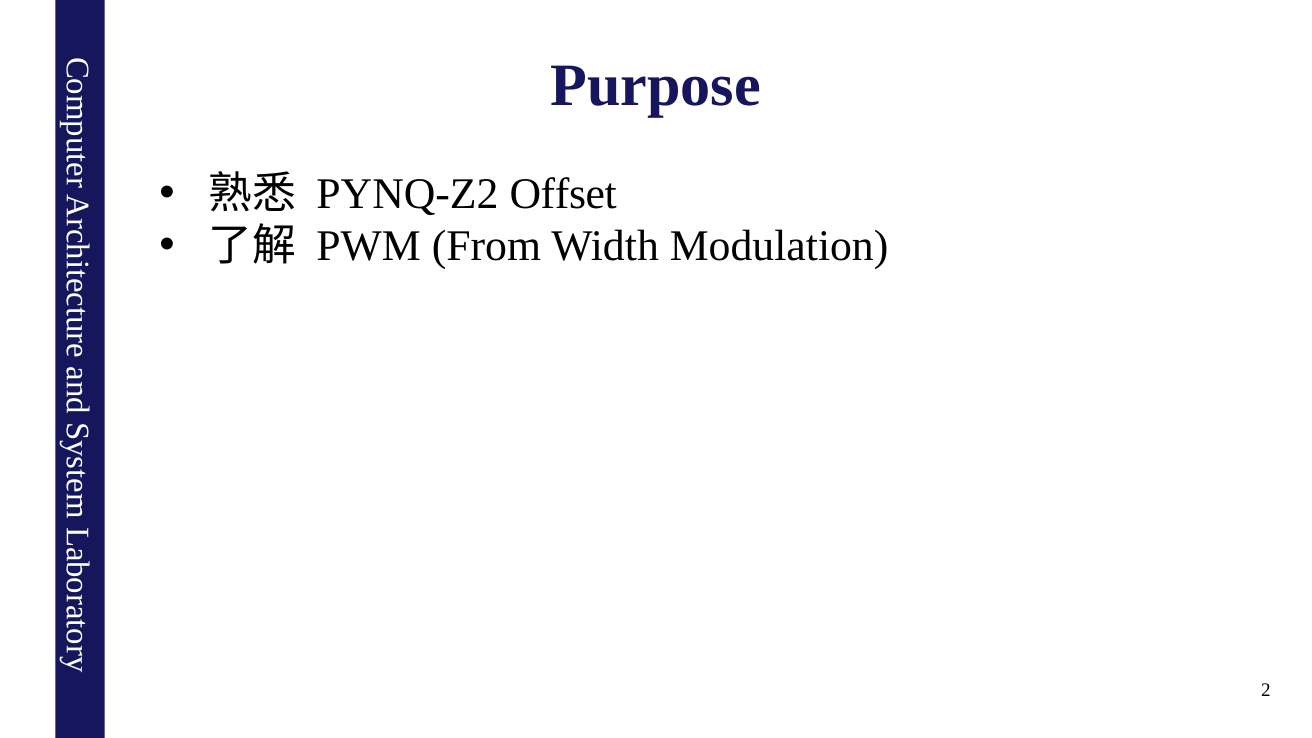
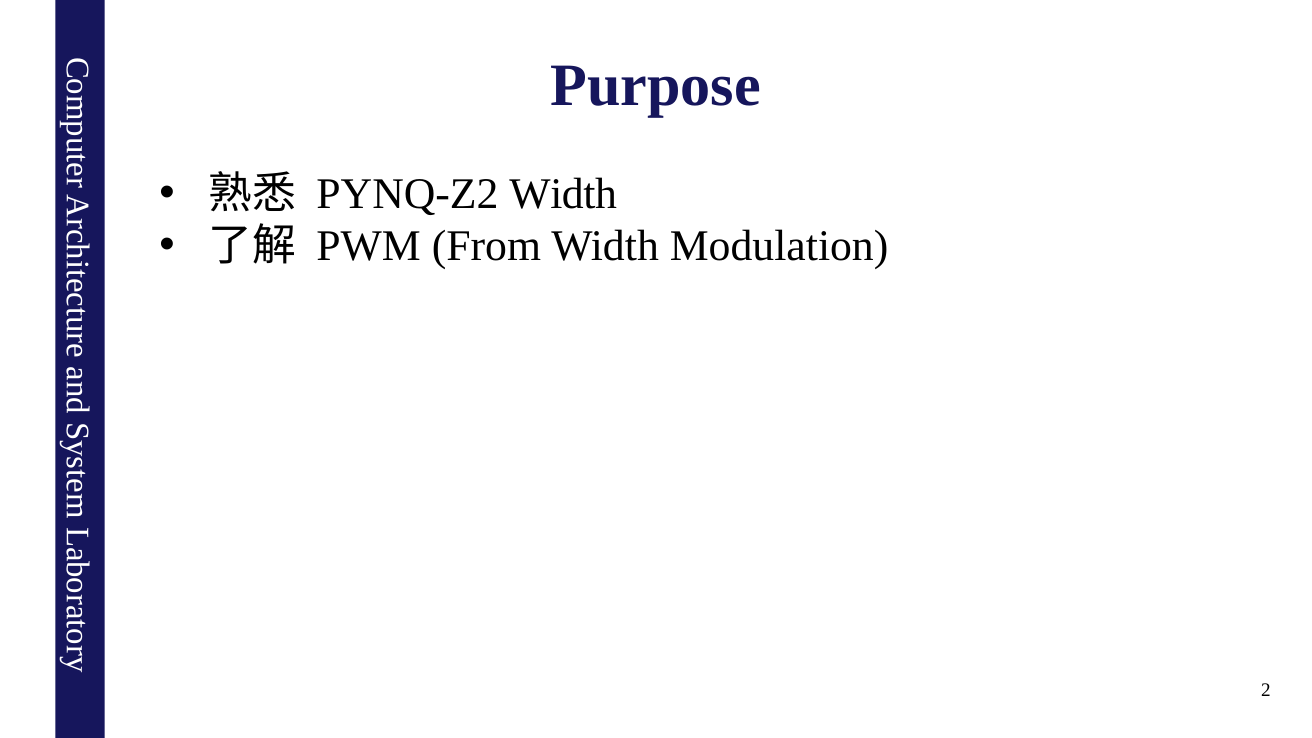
PYNQ-Z2 Offset: Offset -> Width
